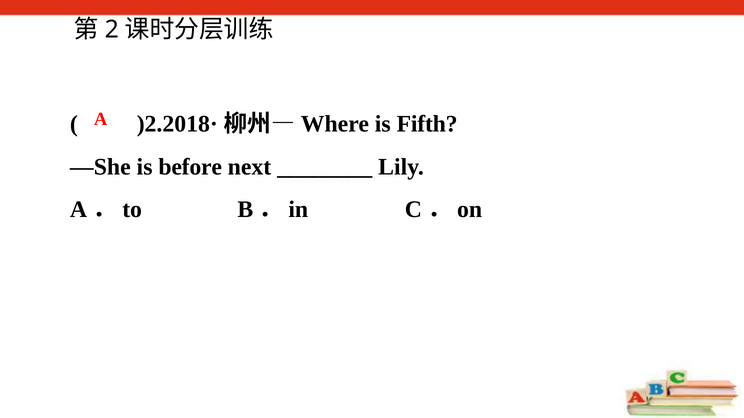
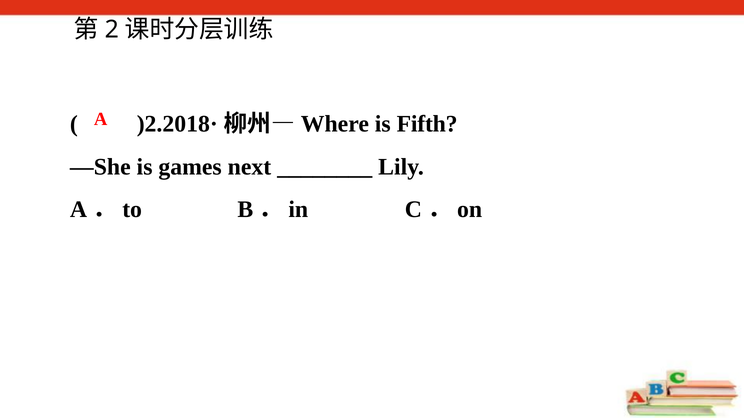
before: before -> games
